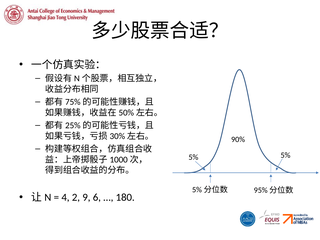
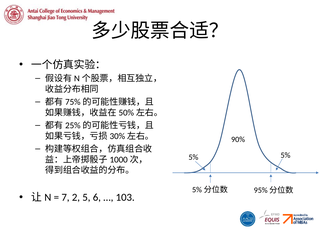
4: 4 -> 7
9: 9 -> 5
180: 180 -> 103
